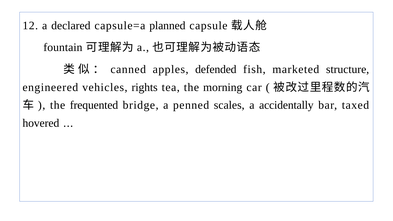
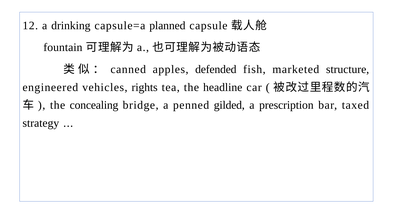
declared: declared -> drinking
morning: morning -> headline
frequented: frequented -> concealing
scales: scales -> gilded
accidentally: accidentally -> prescription
hovered: hovered -> strategy
